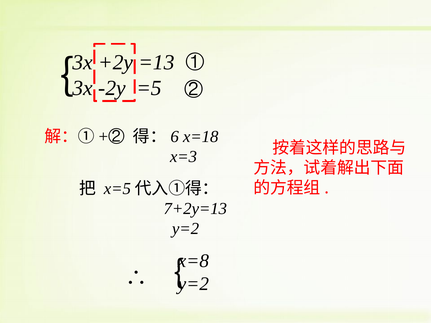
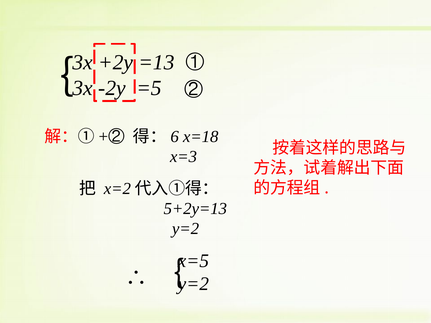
x=5: x=5 -> x=2
7+2y=13: 7+2y=13 -> 5+2y=13
x=8: x=8 -> x=5
